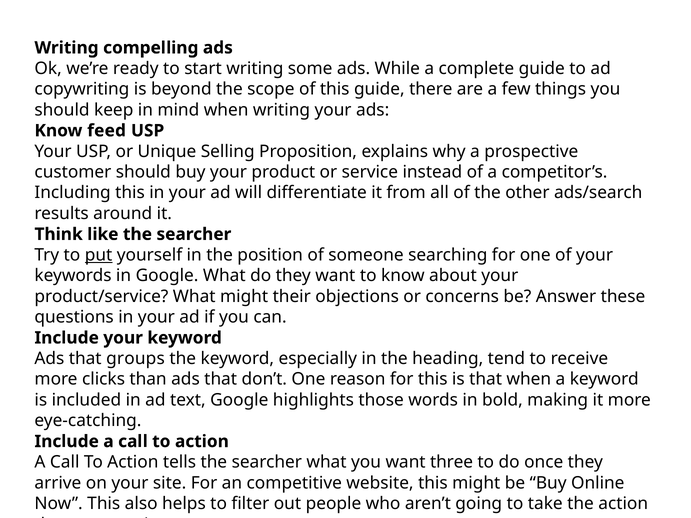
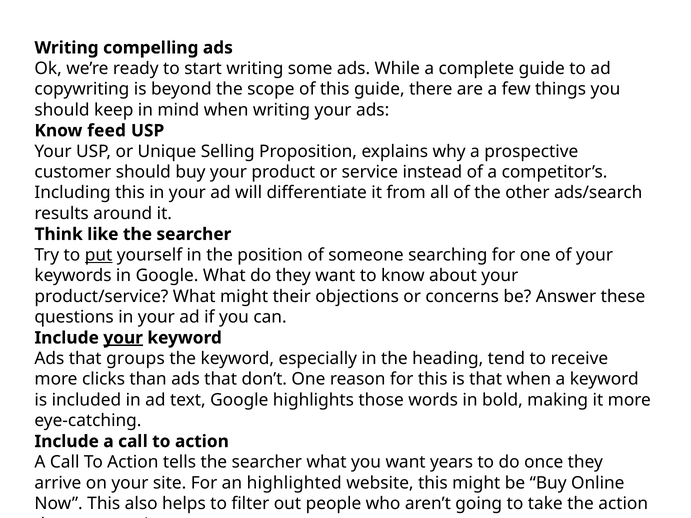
your at (123, 338) underline: none -> present
three: three -> years
competitive: competitive -> highlighted
